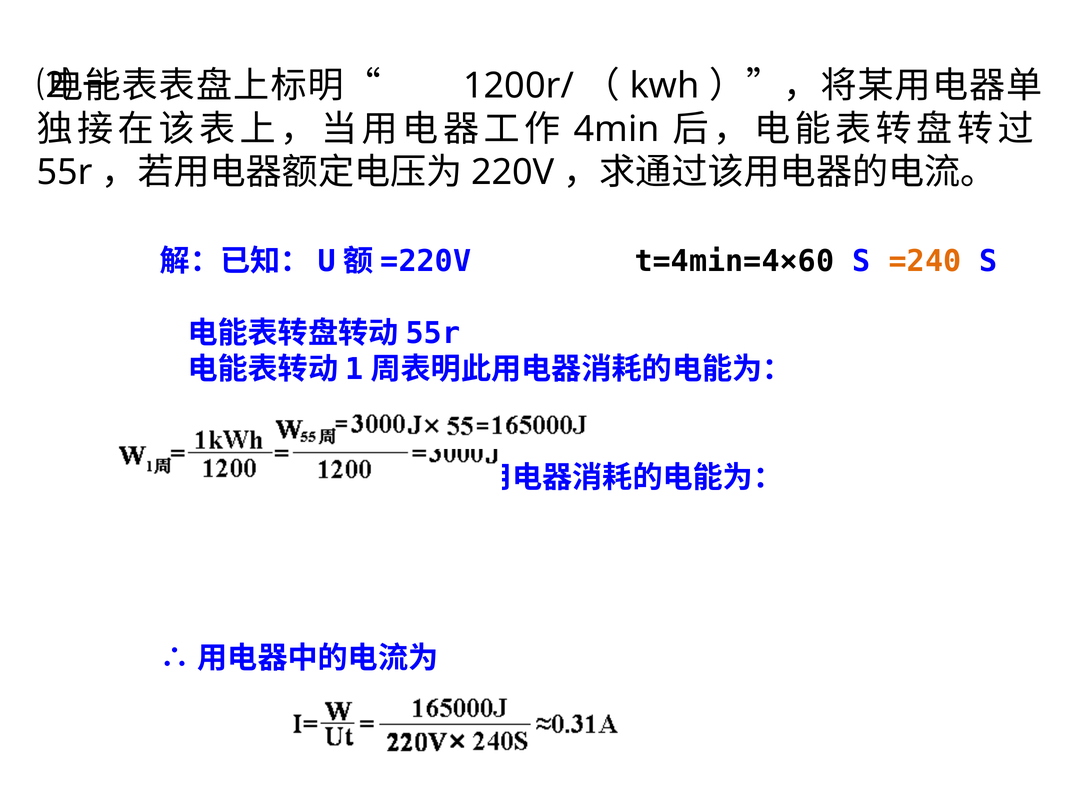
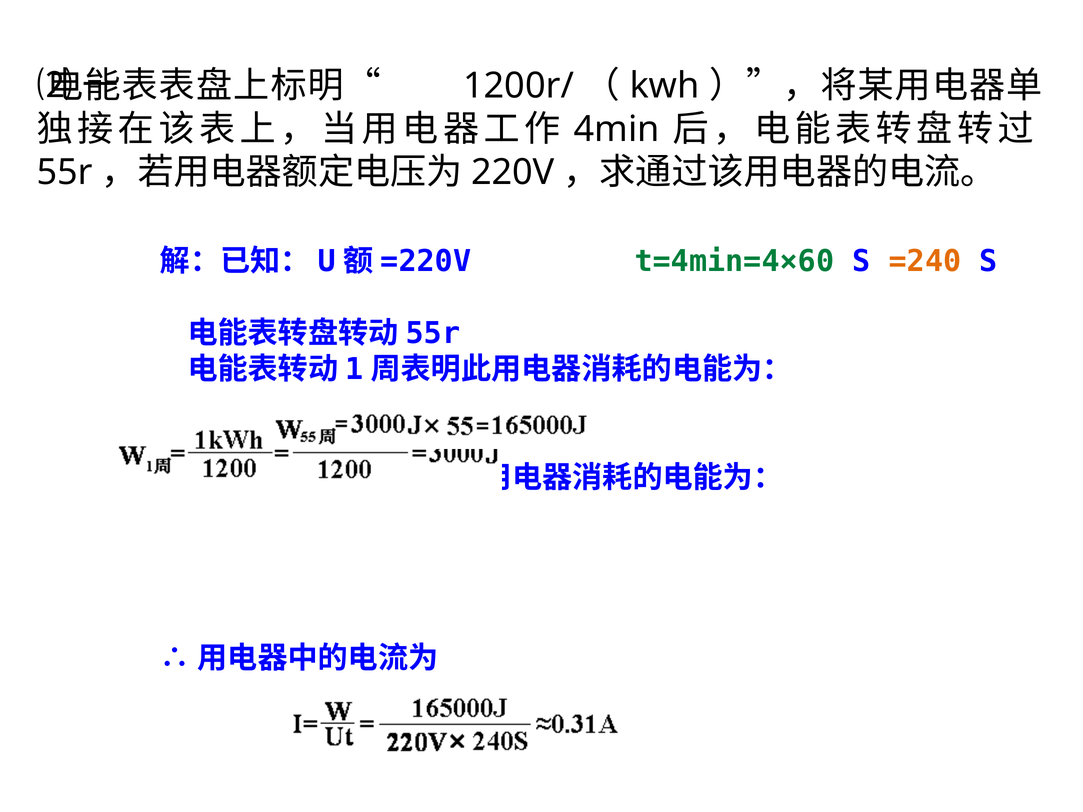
t=4min=4×60 colour: black -> green
